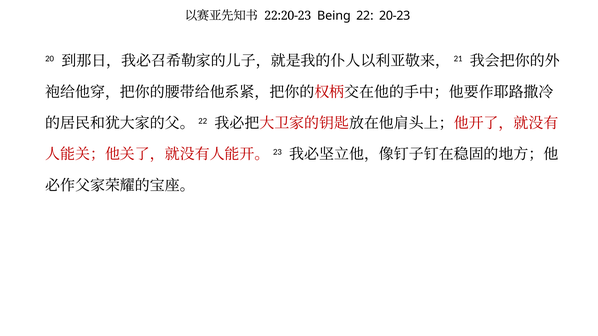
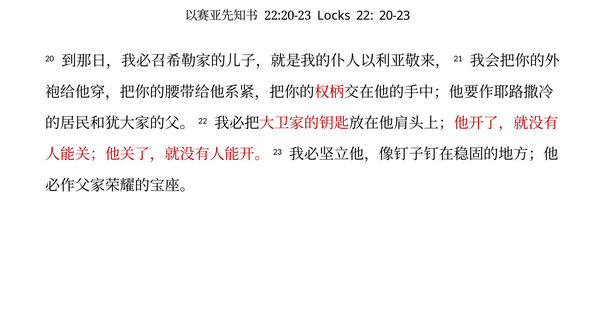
Being: Being -> Locks
